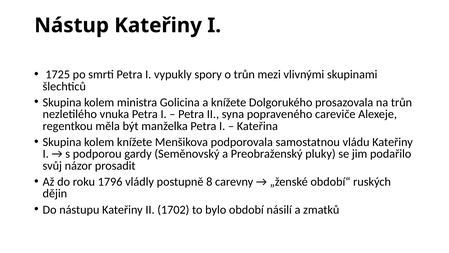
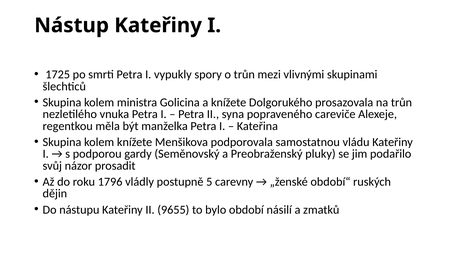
8: 8 -> 5
1702: 1702 -> 9655
